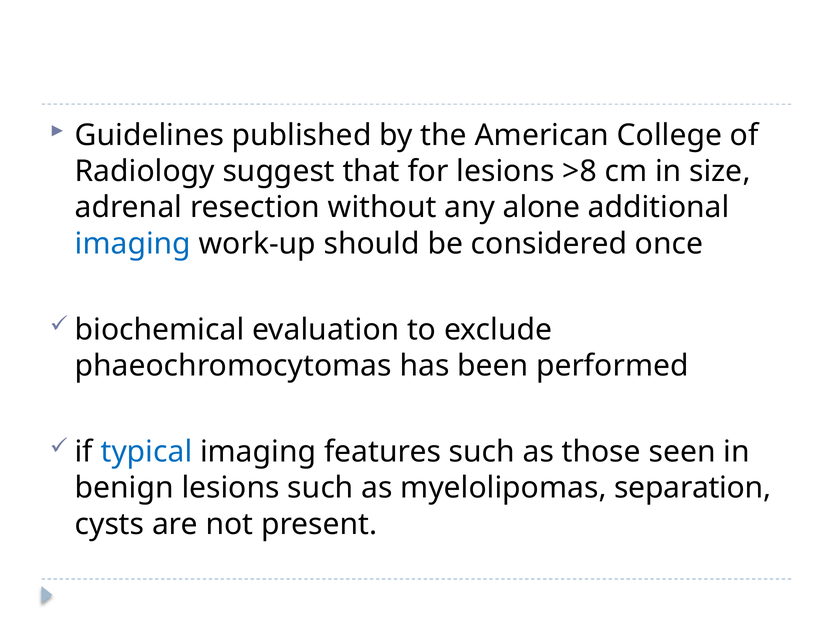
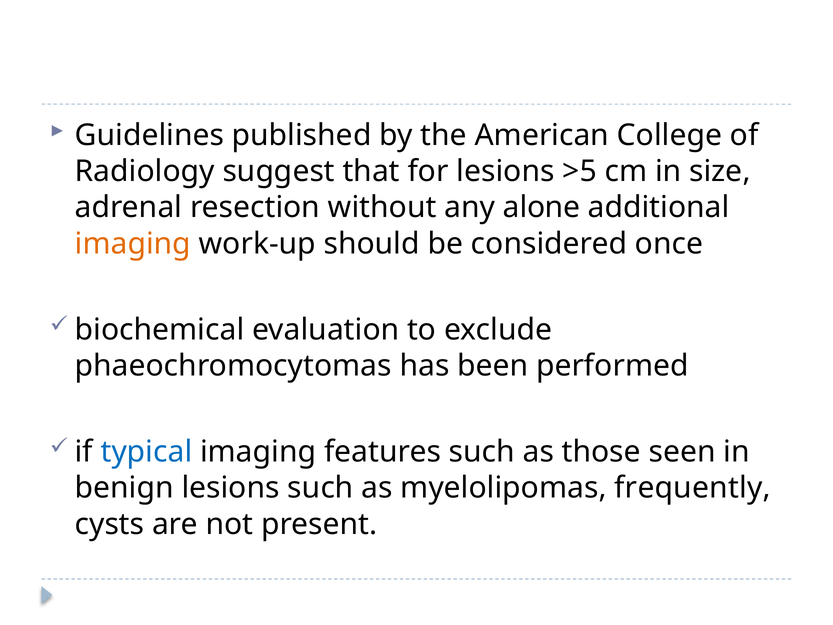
>8: >8 -> >5
imaging at (133, 244) colour: blue -> orange
separation: separation -> frequently
